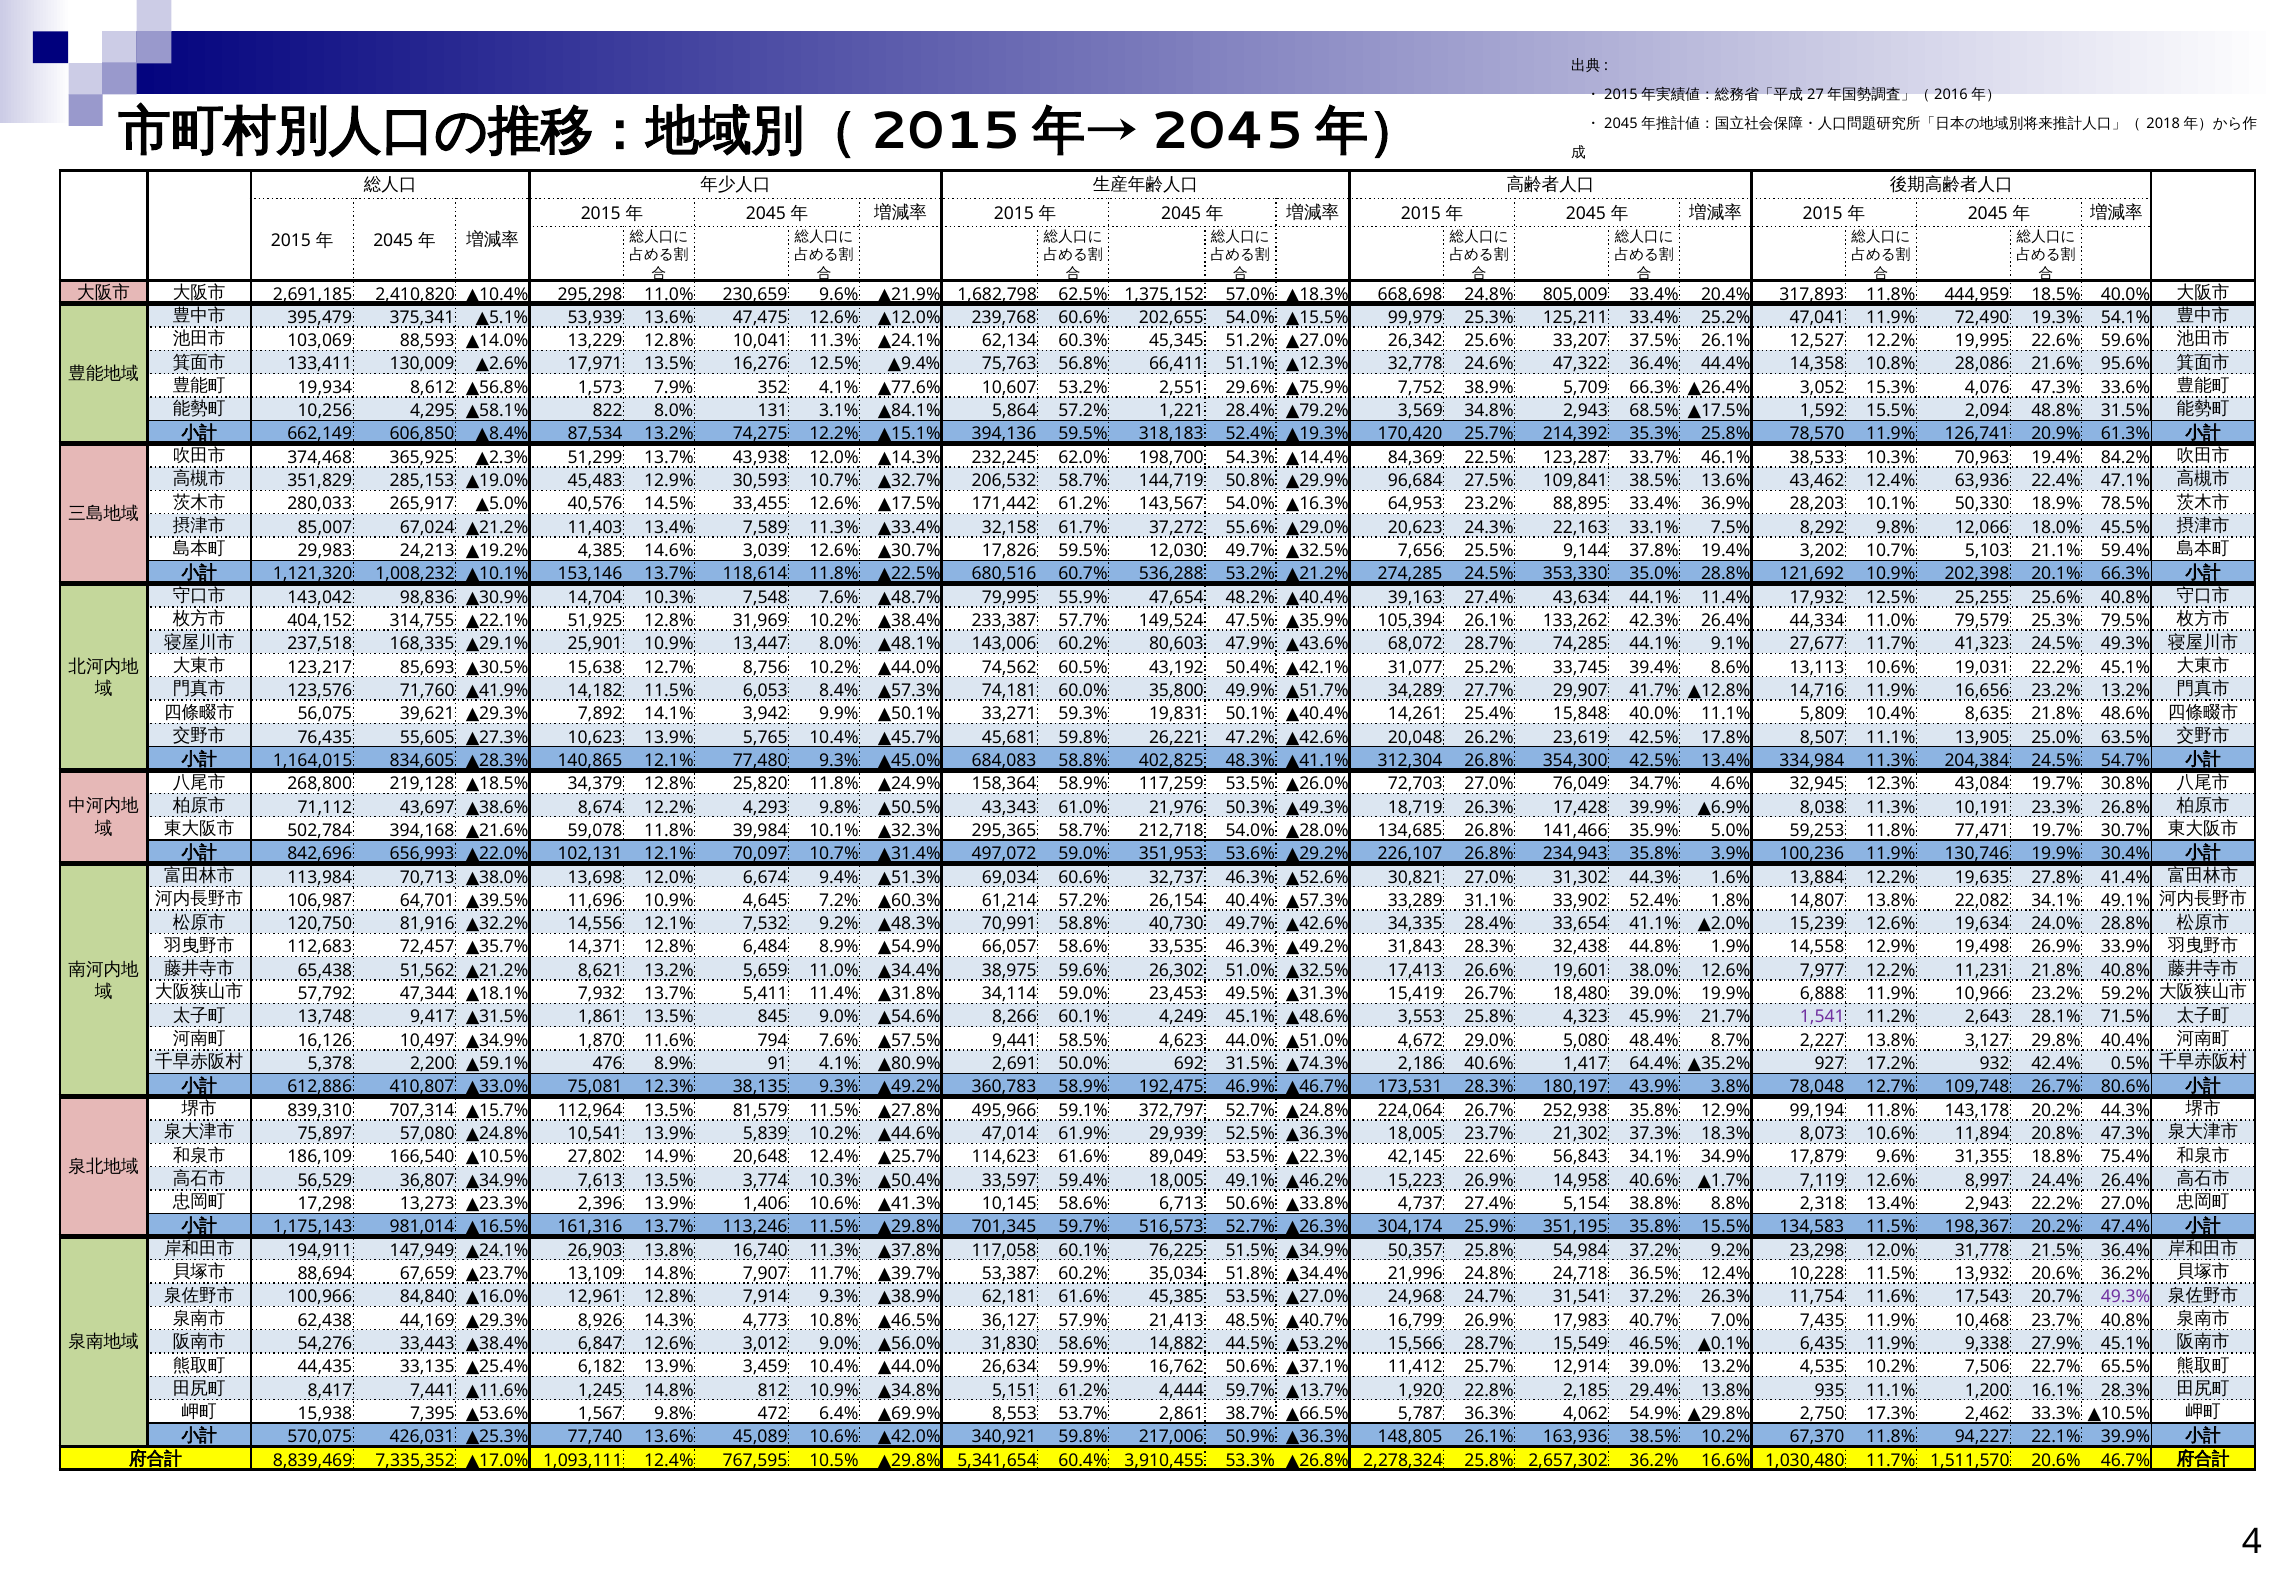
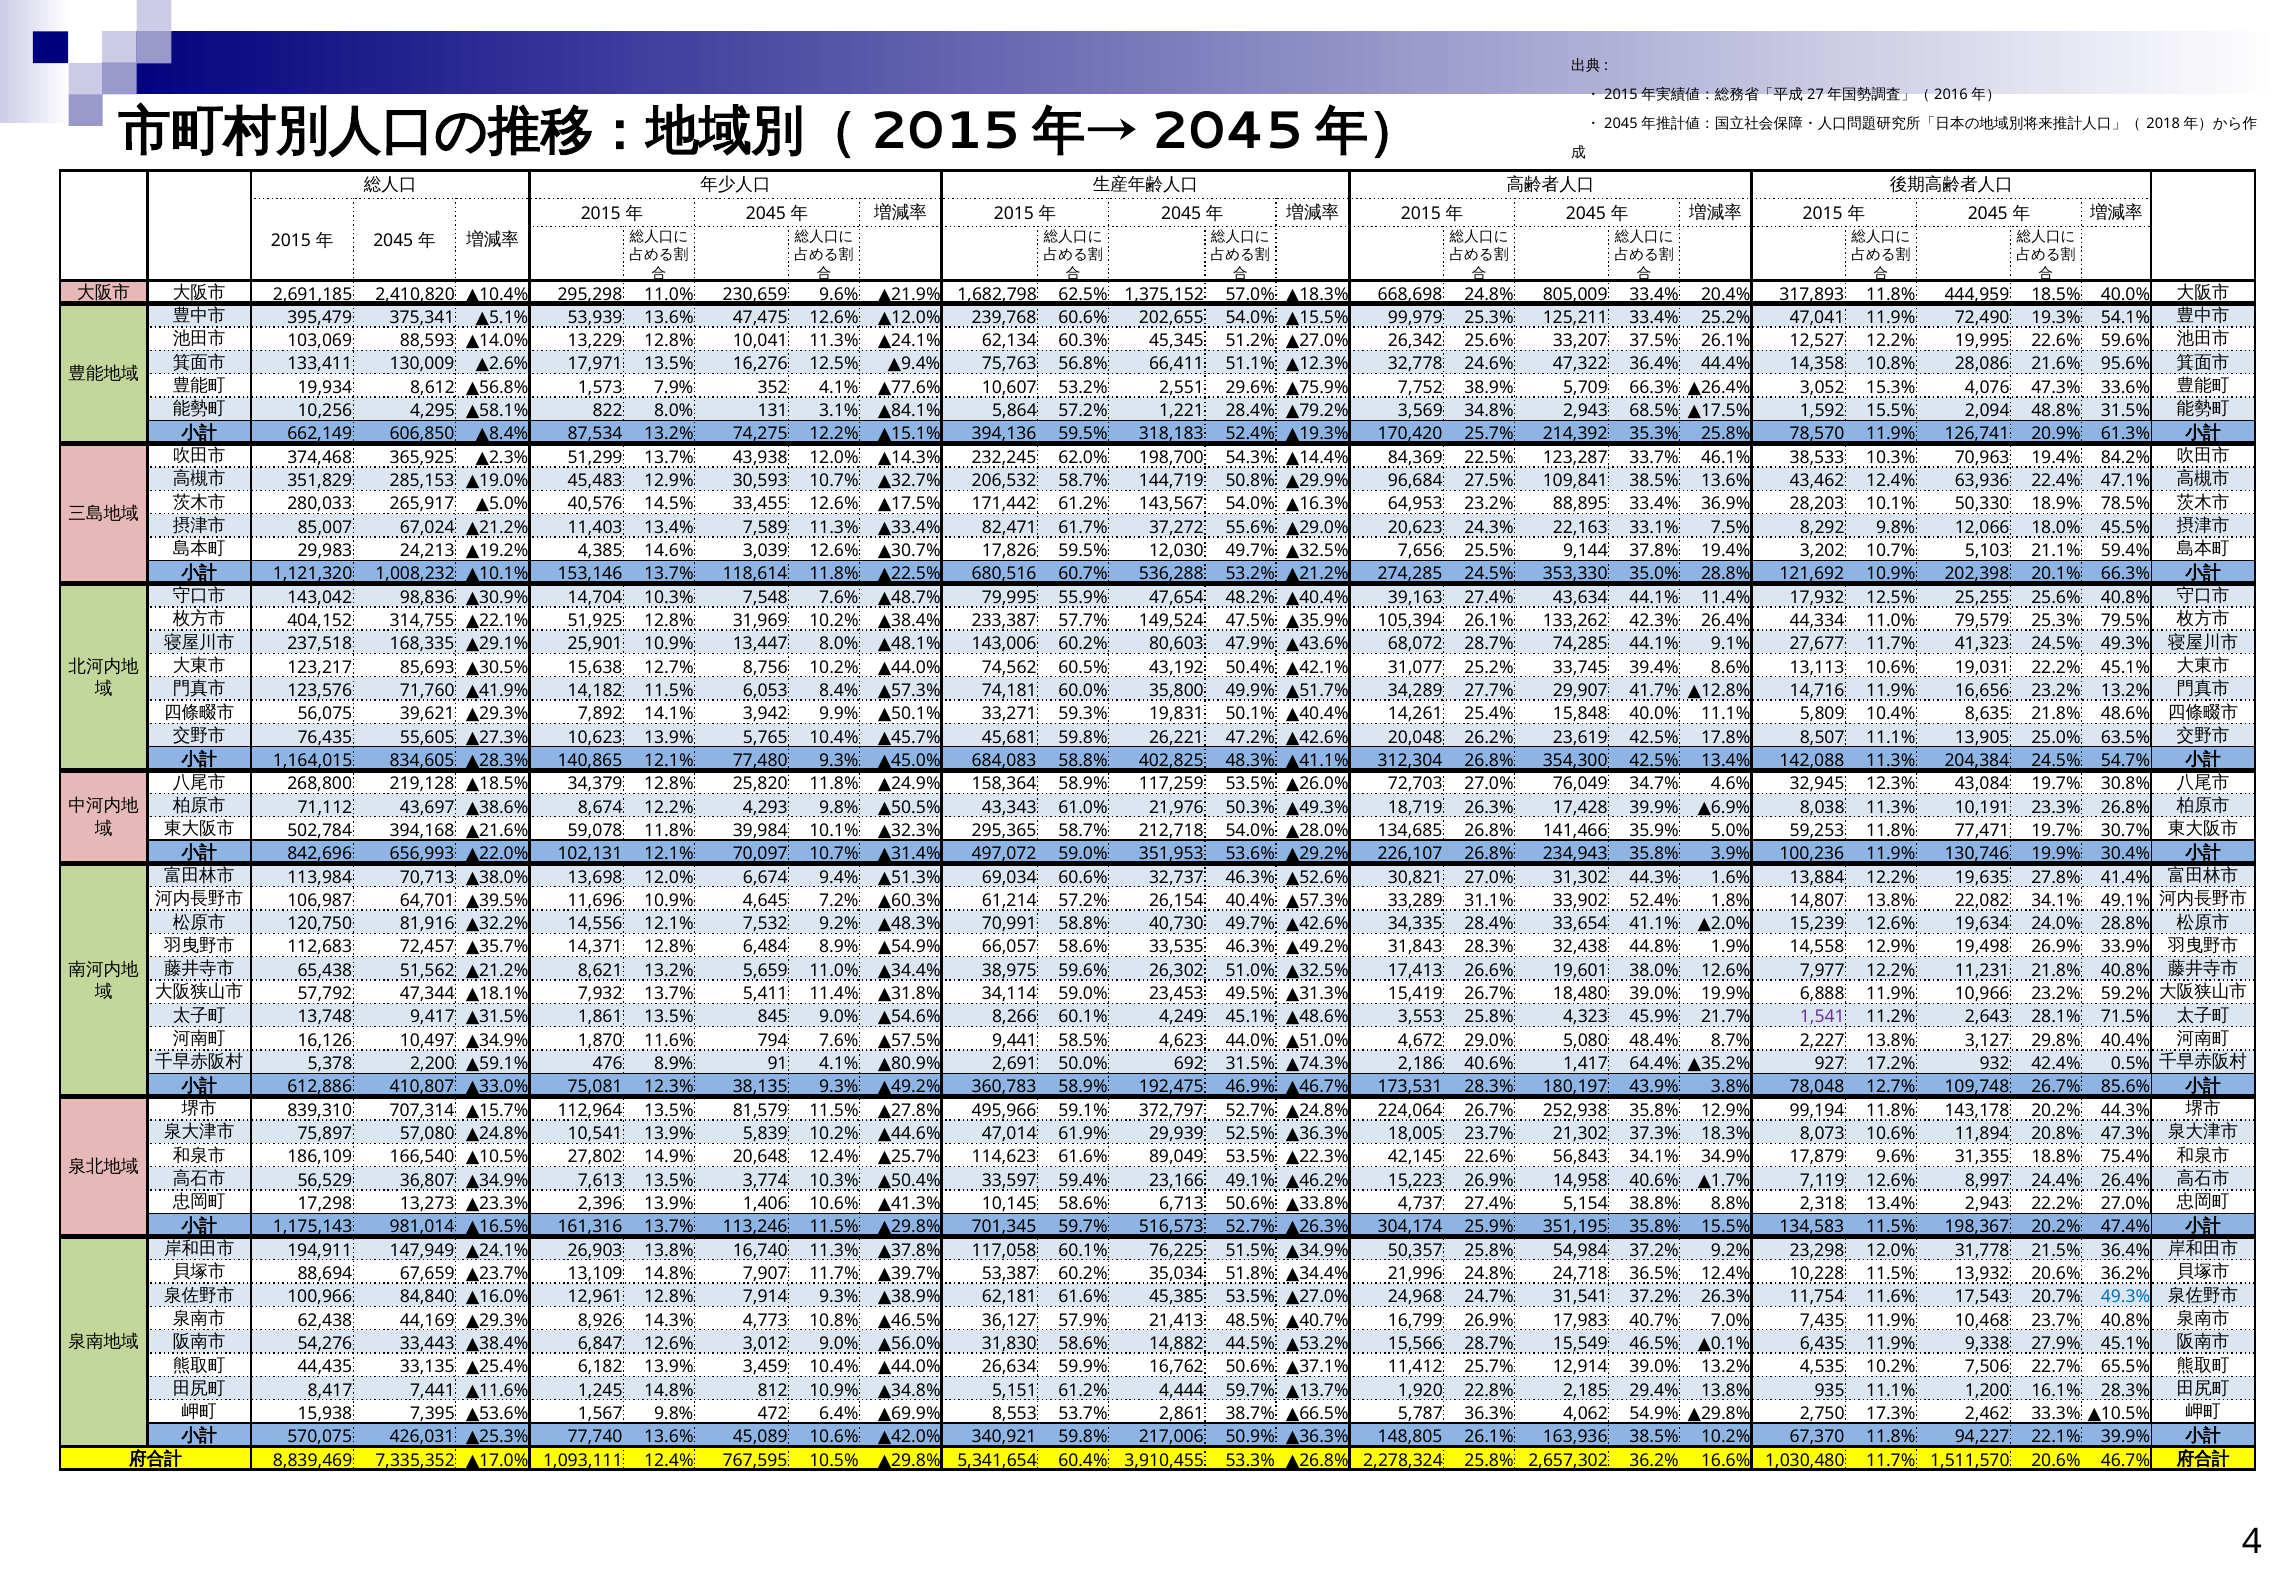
32,158: 32,158 -> 82,471
334,984: 334,984 -> 142,088
80.6%: 80.6% -> 85.6%
59.4% 18,005: 18,005 -> 23,166
49.3% at (2126, 1297) colour: purple -> blue
